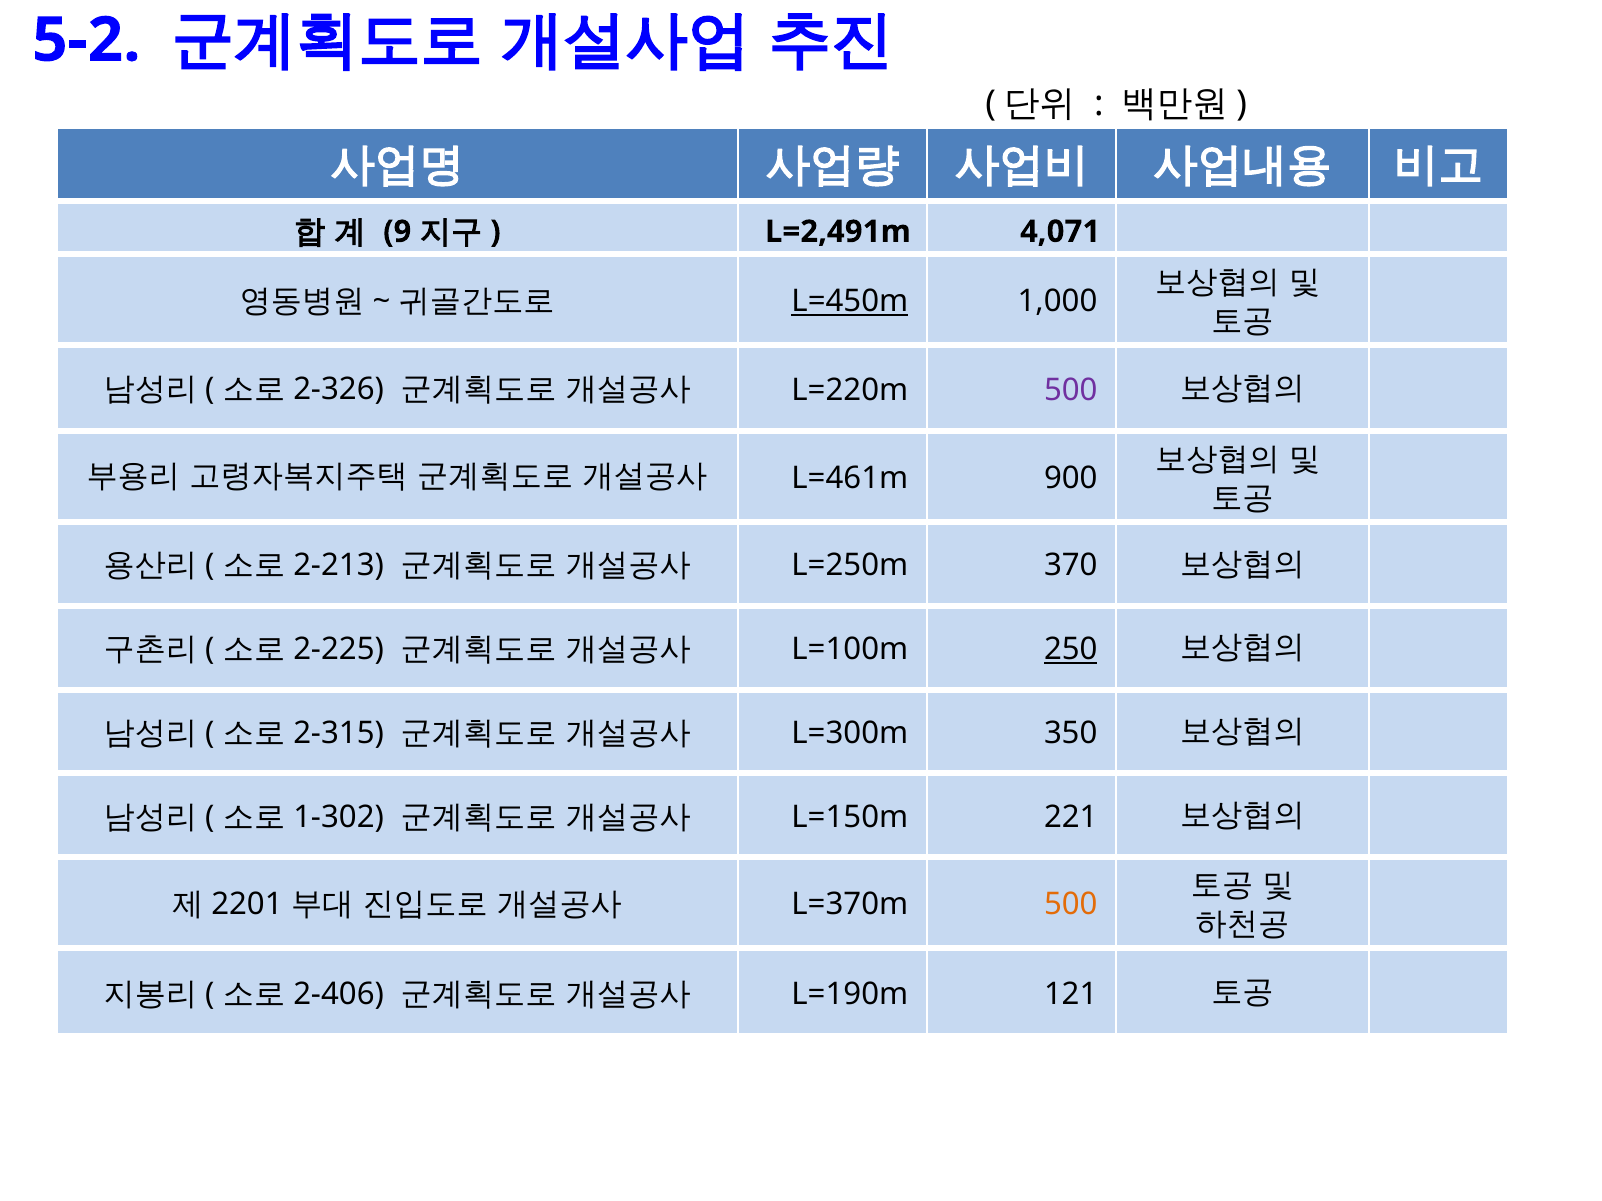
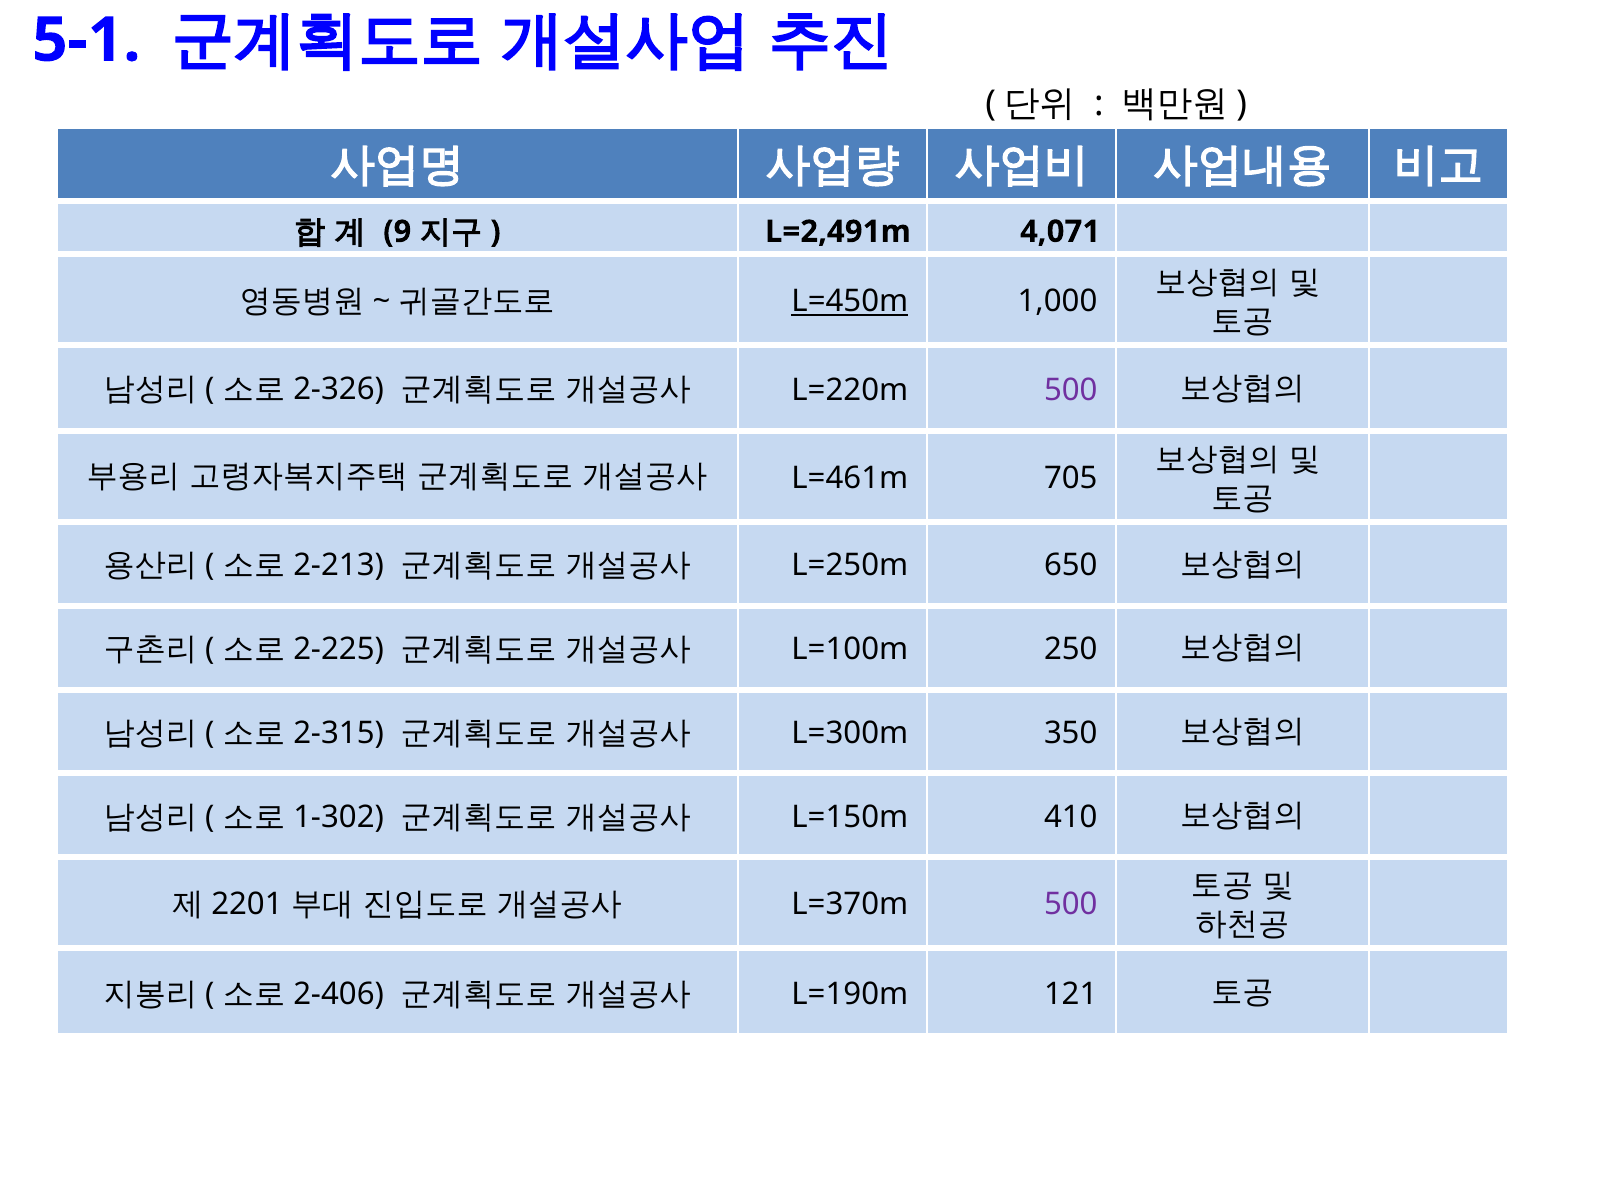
5-2: 5-2 -> 5-1
900: 900 -> 705
370: 370 -> 650
250 underline: present -> none
221: 221 -> 410
500 at (1071, 905) colour: orange -> purple
